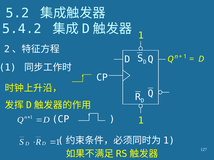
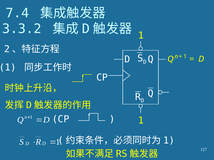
5.2: 5.2 -> 7.4
5.4.2: 5.4.2 -> 3.3.2
